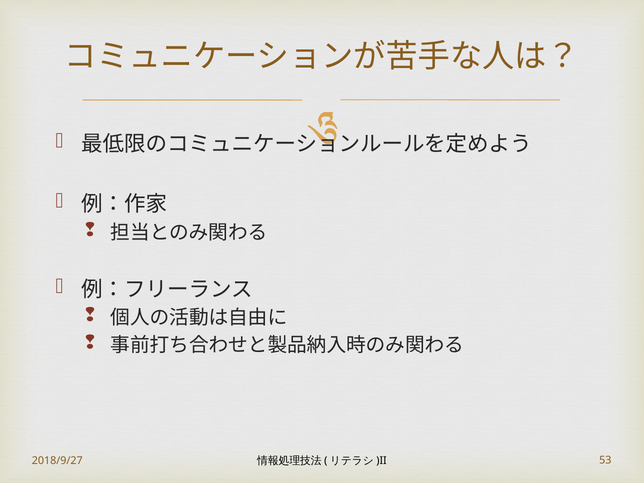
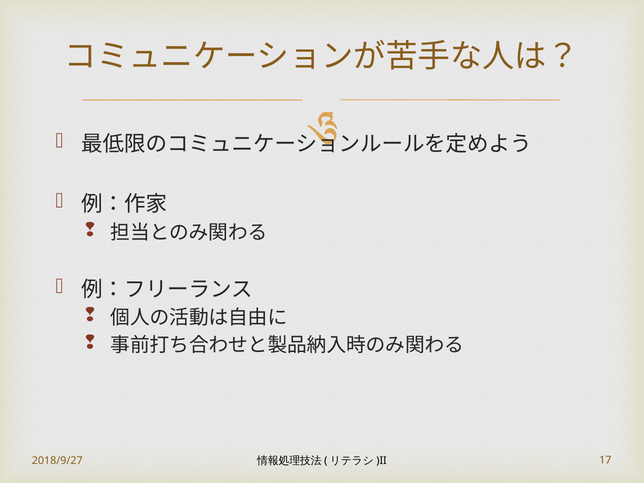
53: 53 -> 17
